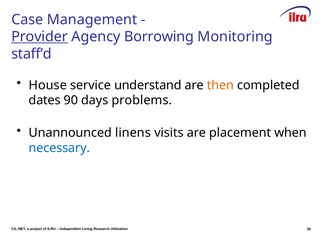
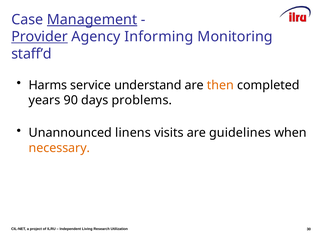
Management underline: none -> present
Borrowing: Borrowing -> Informing
House: House -> Harms
dates: dates -> years
placement: placement -> guidelines
necessary colour: blue -> orange
